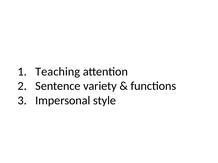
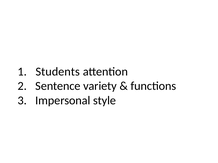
Teaching: Teaching -> Students
